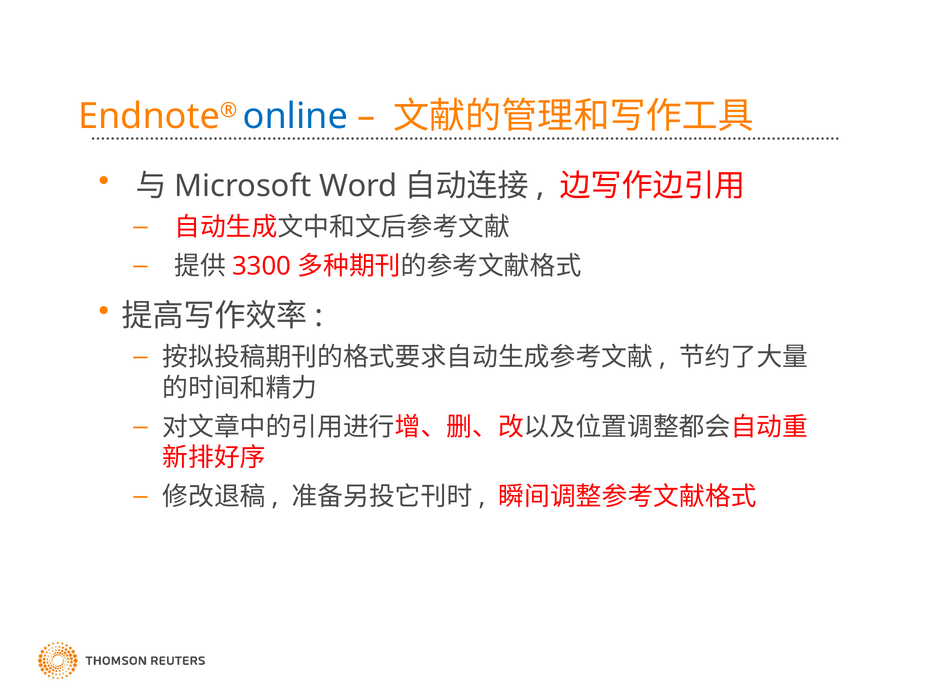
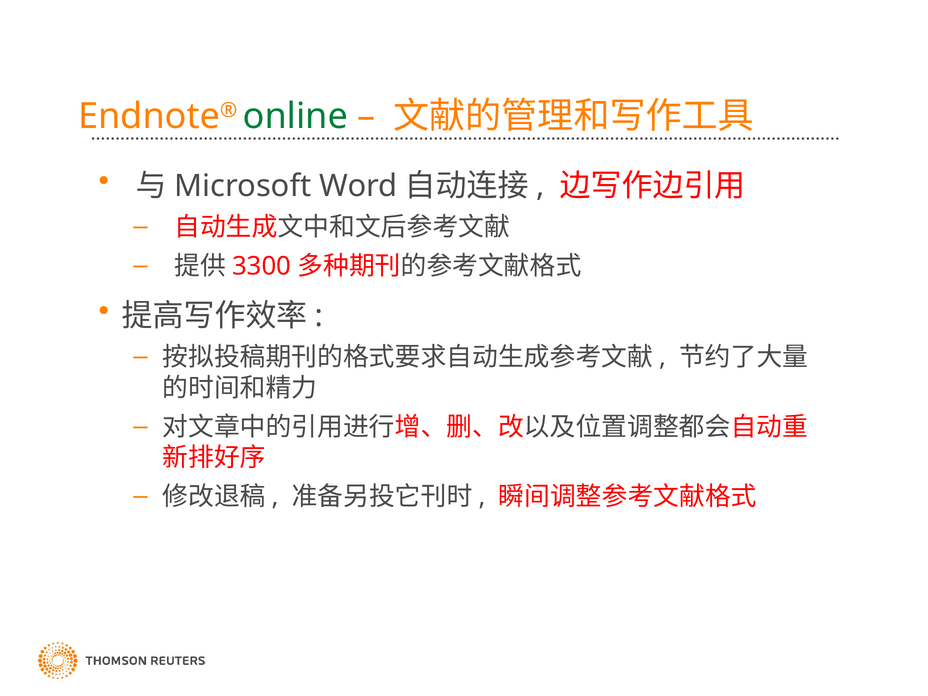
online colour: blue -> green
